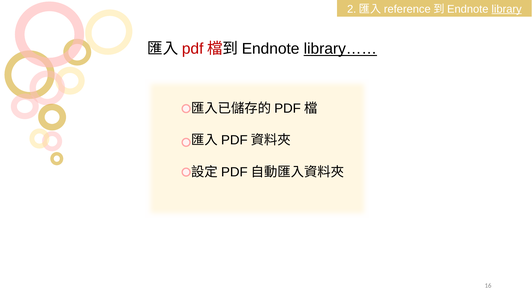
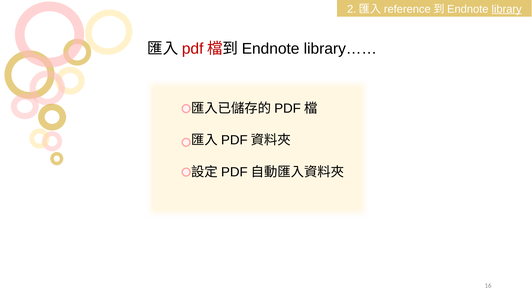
library…… underline: present -> none
